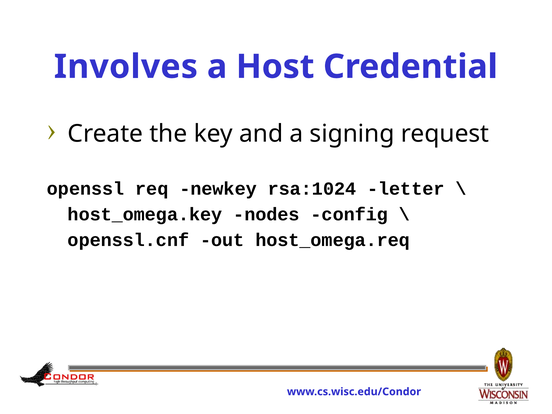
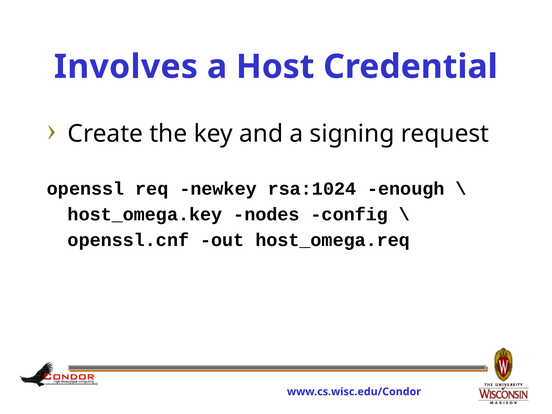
letter: letter -> enough
